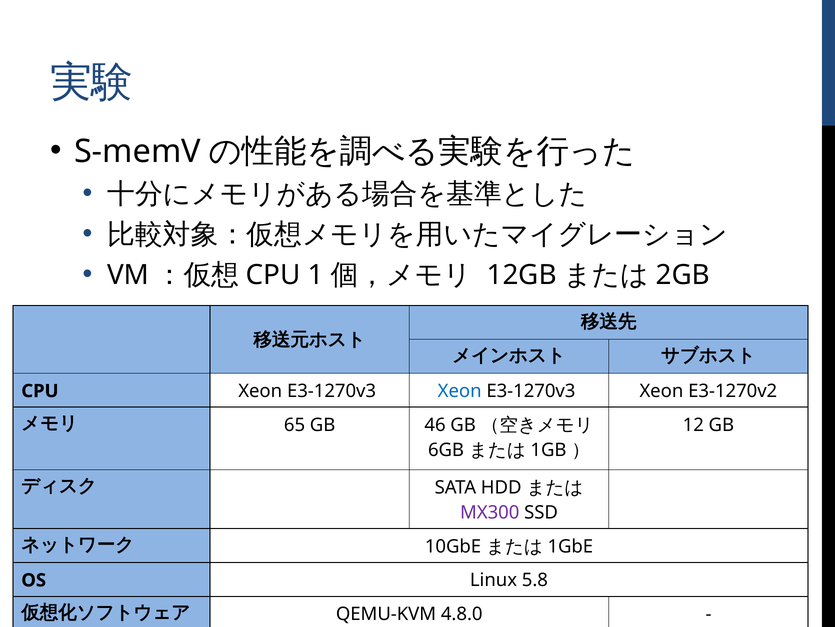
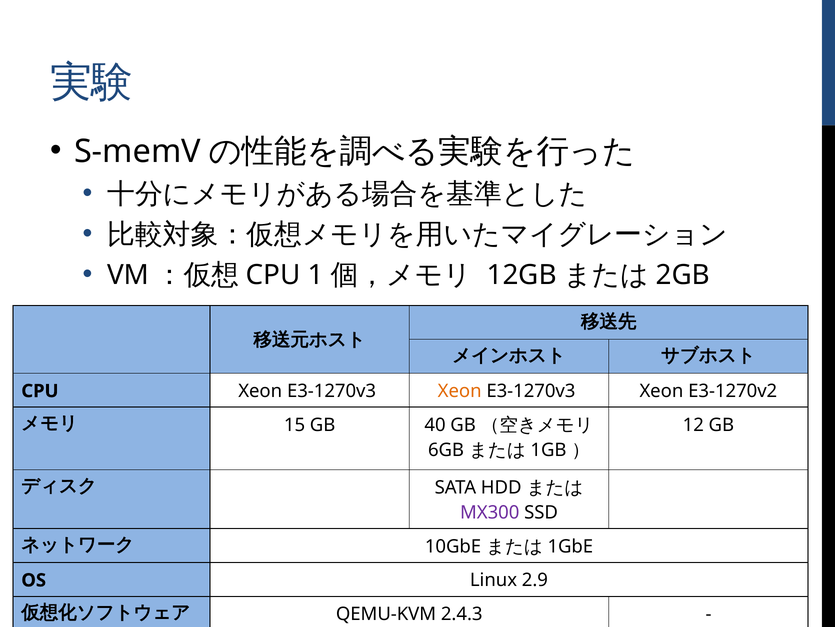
Xeon at (460, 391) colour: blue -> orange
65: 65 -> 15
46: 46 -> 40
5.8: 5.8 -> 2.9
4.8.0: 4.8.0 -> 2.4.3
